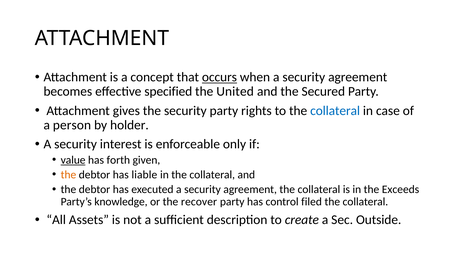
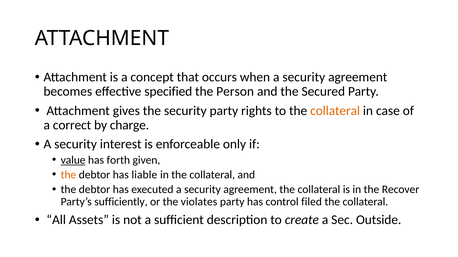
occurs underline: present -> none
United: United -> Person
collateral at (335, 111) colour: blue -> orange
person: person -> correct
holder: holder -> charge
Exceeds: Exceeds -> Recover
knowledge: knowledge -> sufficiently
recover: recover -> violates
